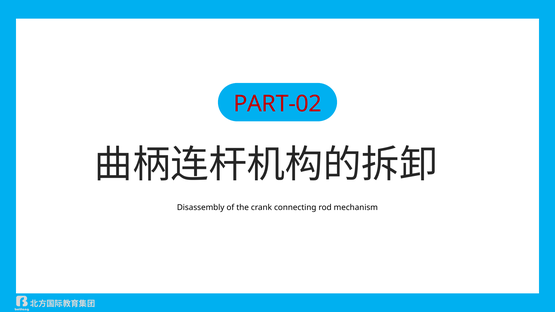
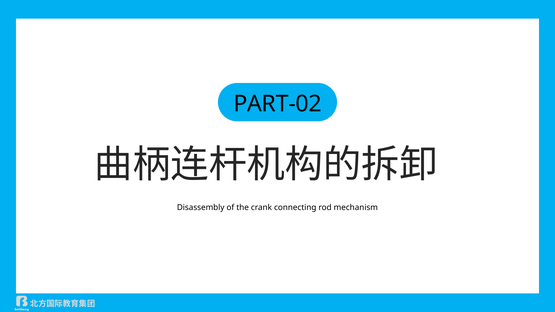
PART-02 colour: red -> black
